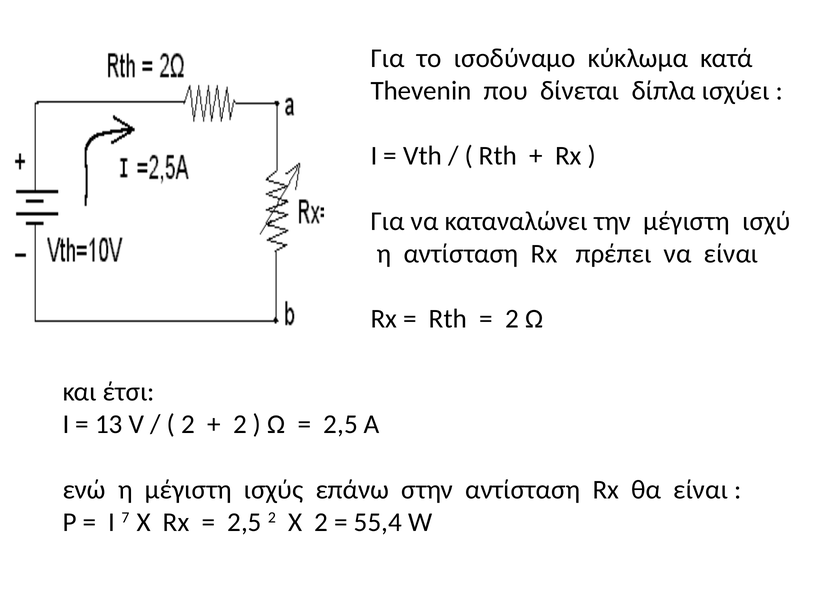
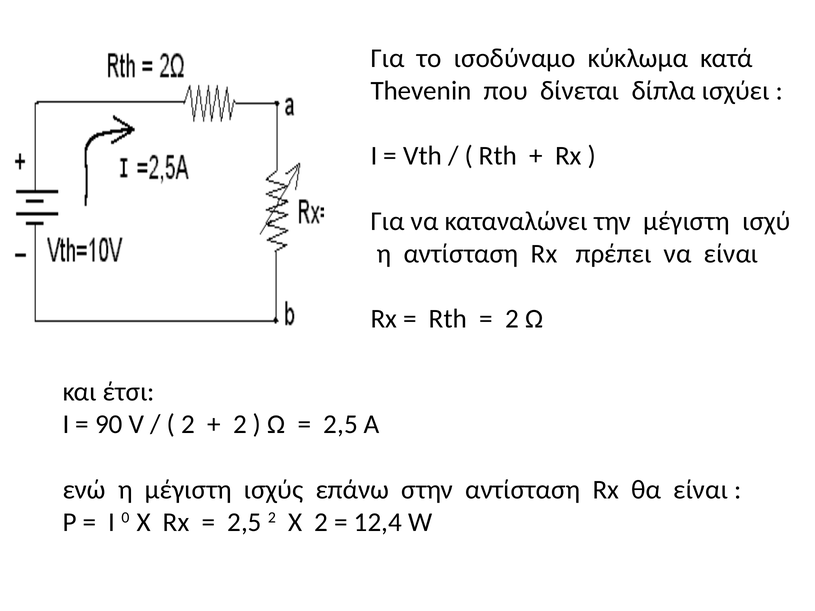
13: 13 -> 90
7: 7 -> 0
55,4: 55,4 -> 12,4
